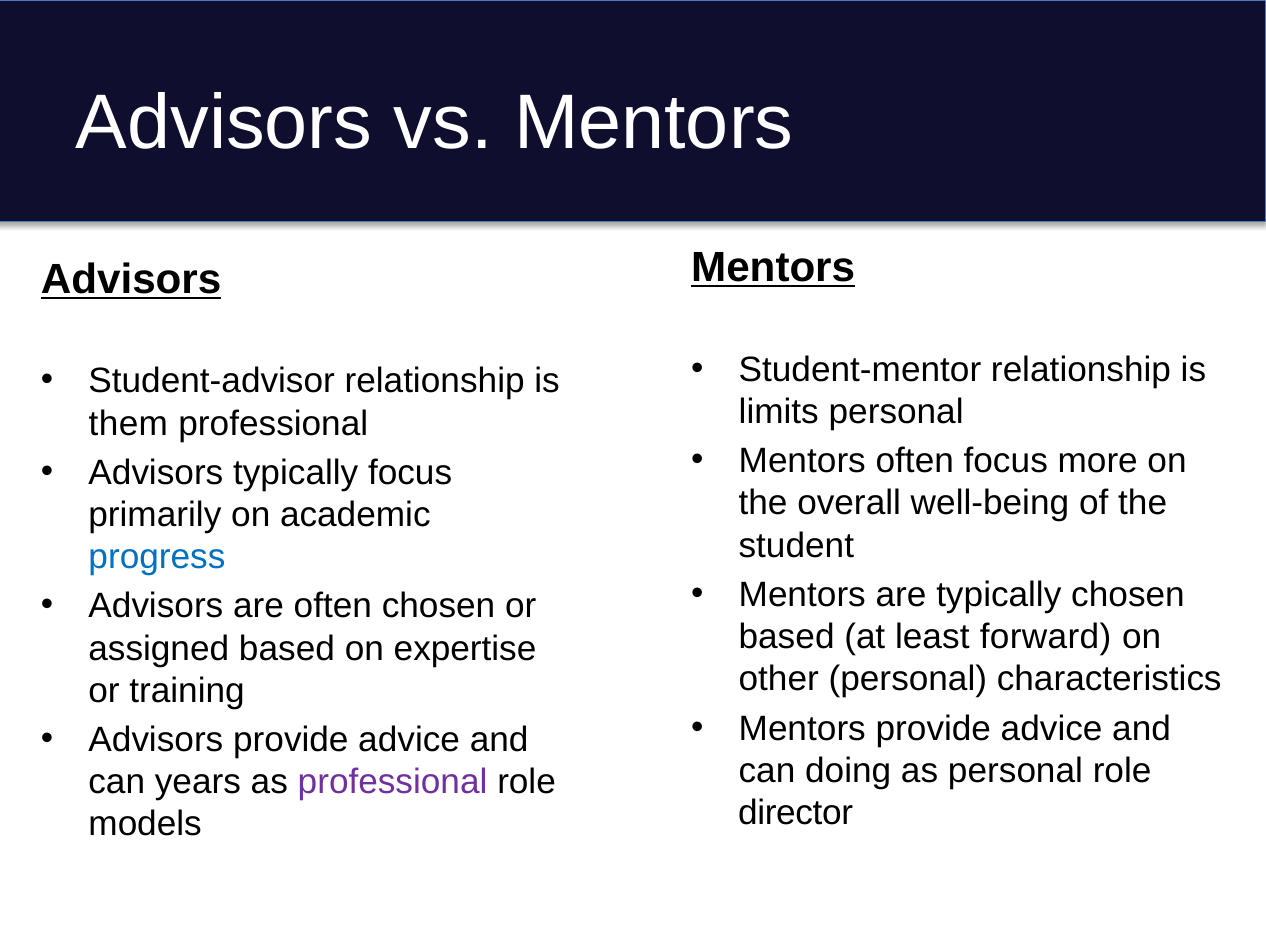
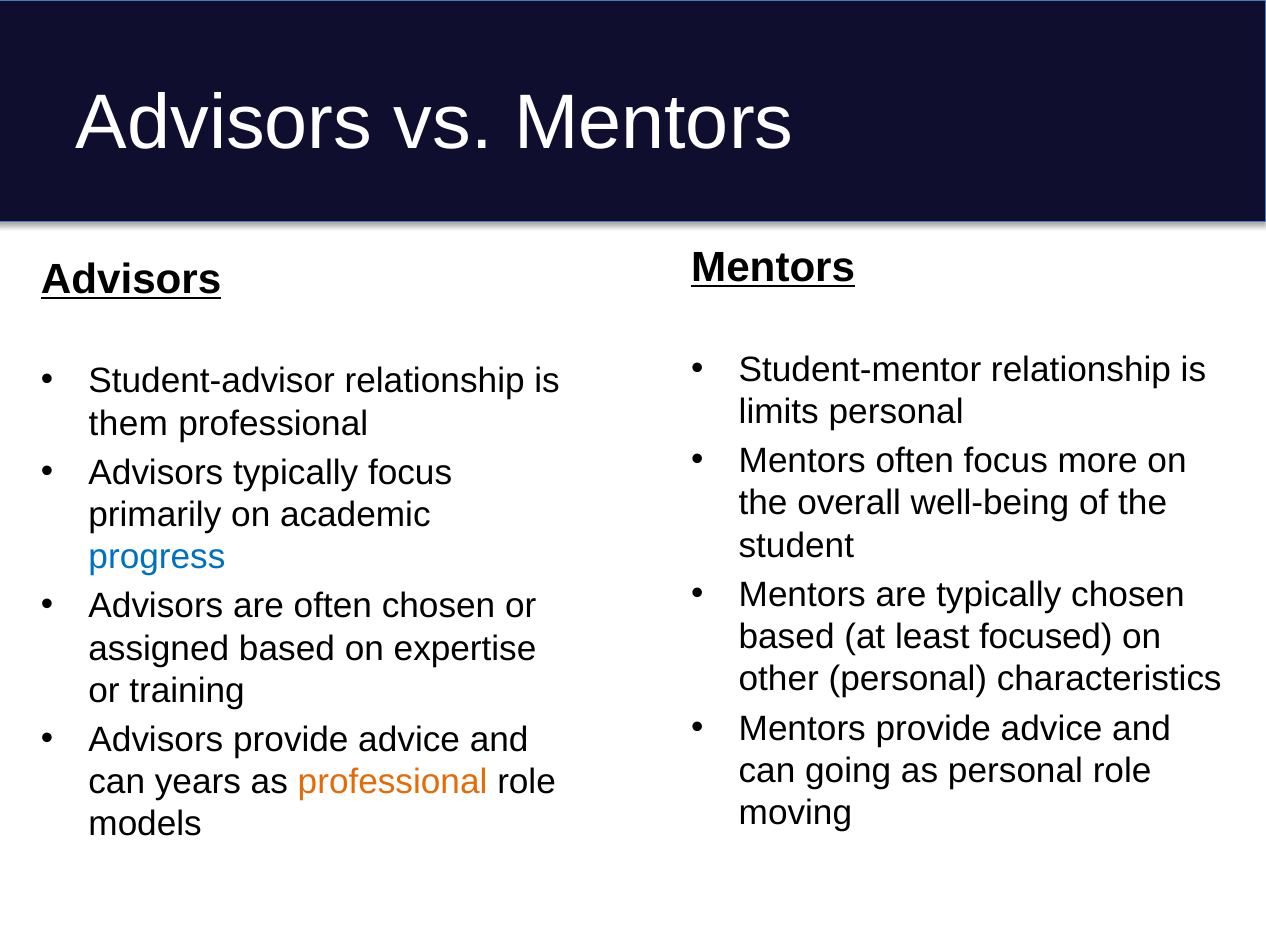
forward: forward -> focused
doing: doing -> going
professional at (393, 783) colour: purple -> orange
director: director -> moving
